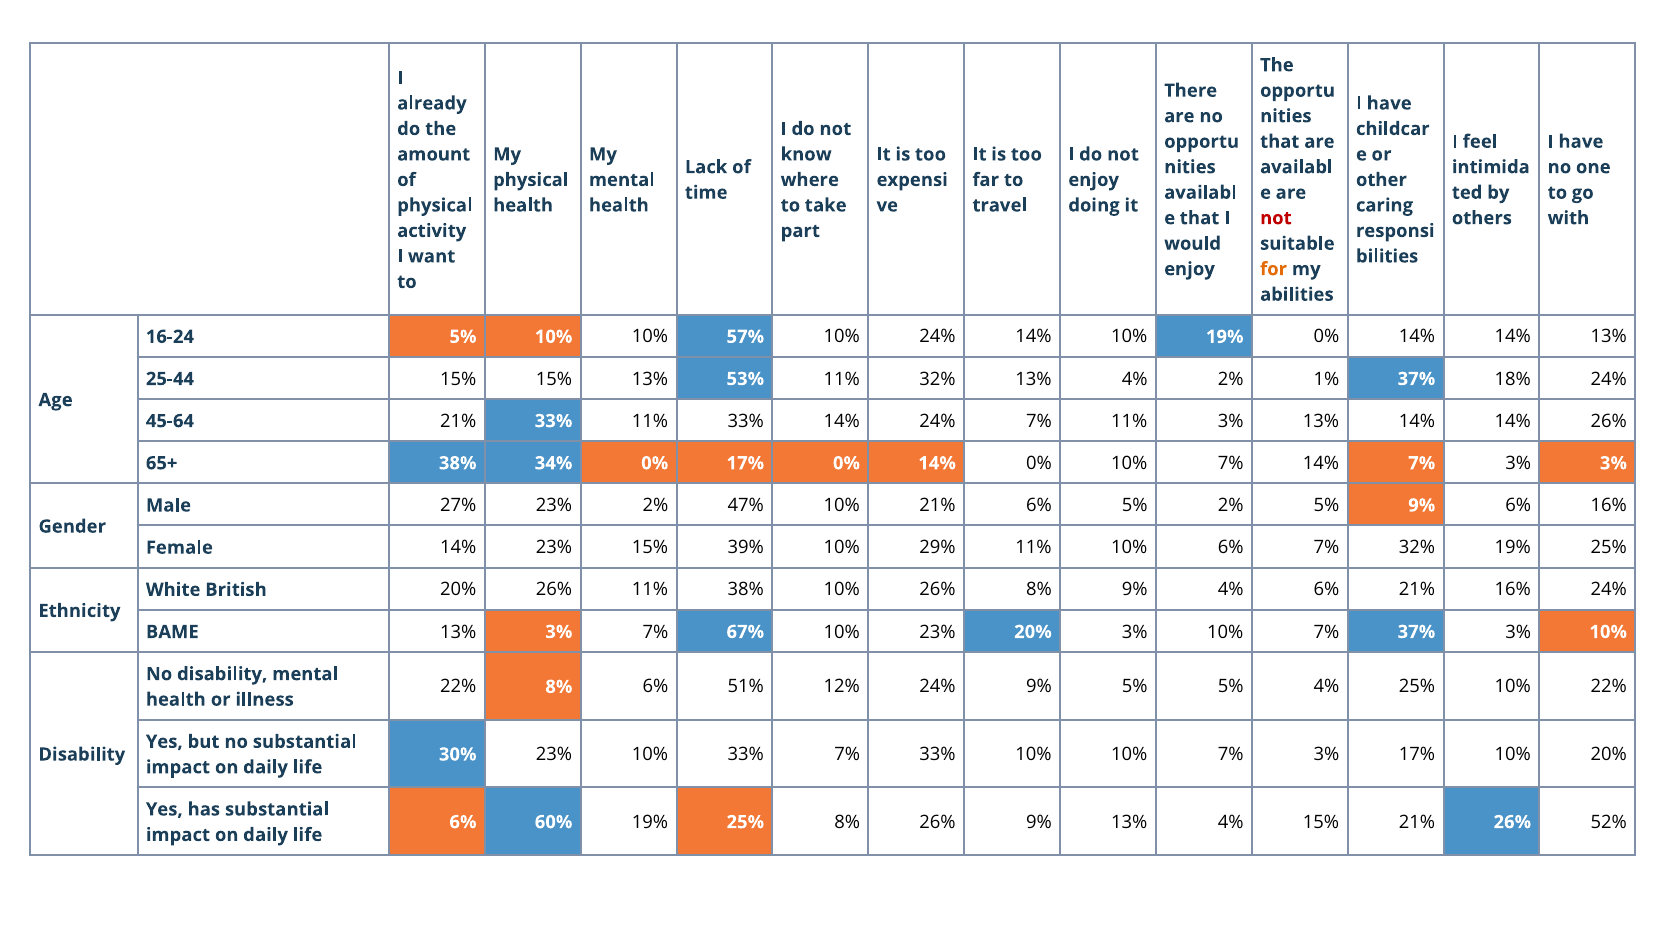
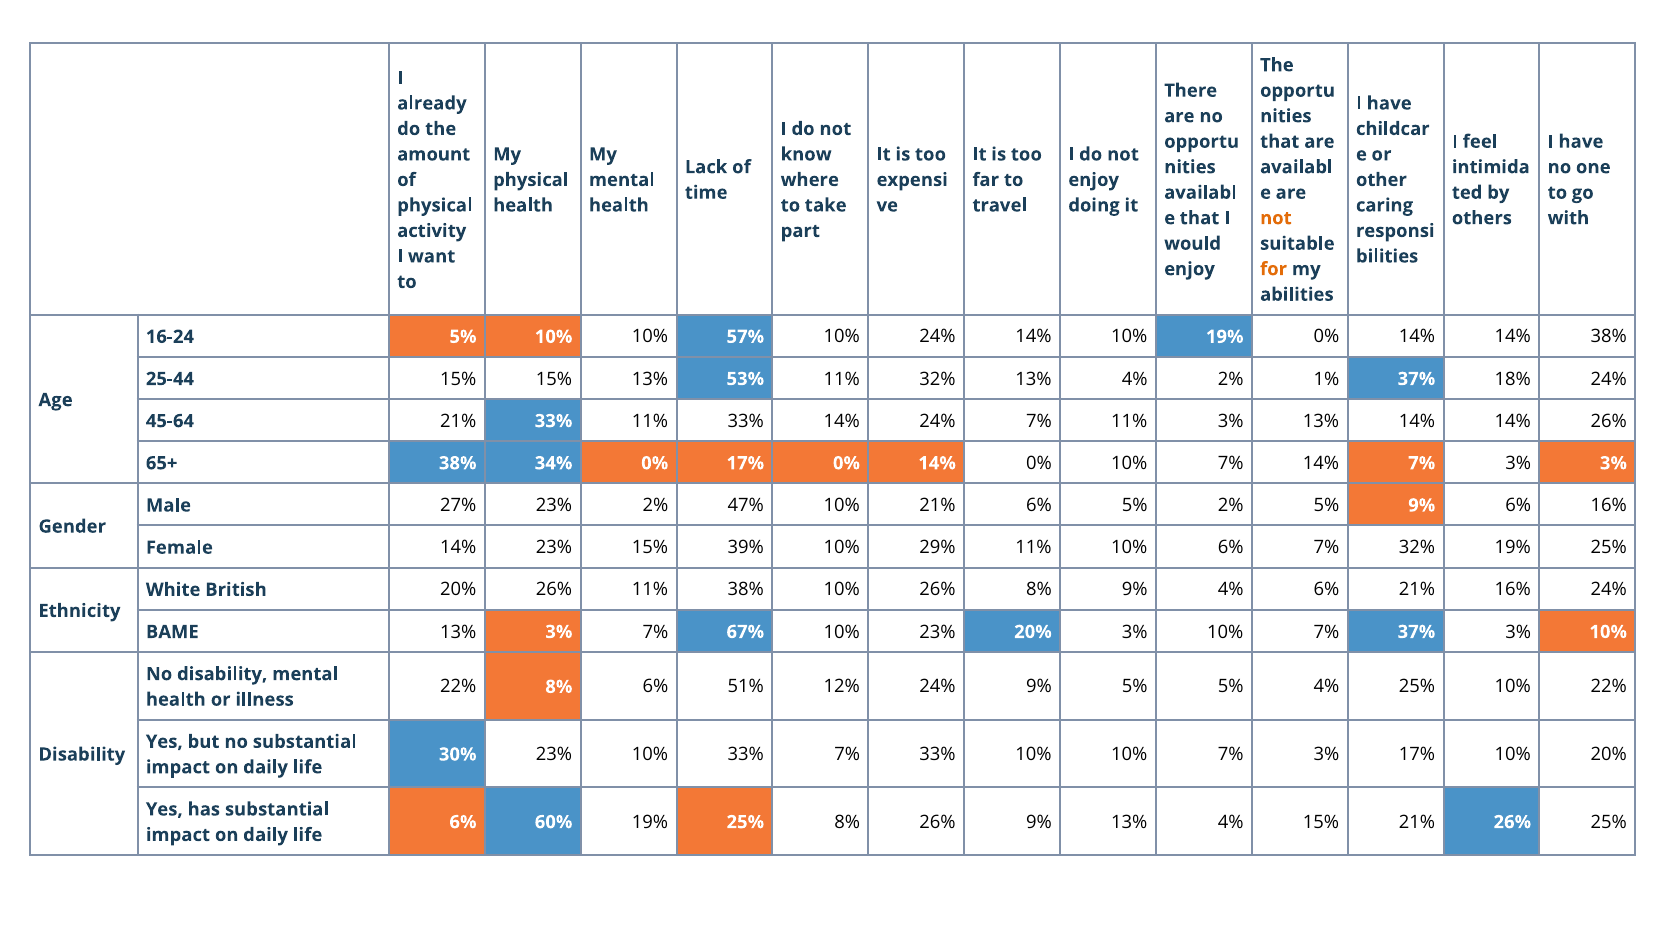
not at (1276, 218) colour: red -> orange
14% 13%: 13% -> 38%
26% 52%: 52% -> 25%
